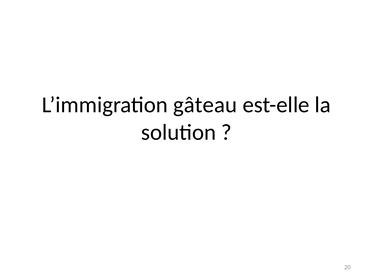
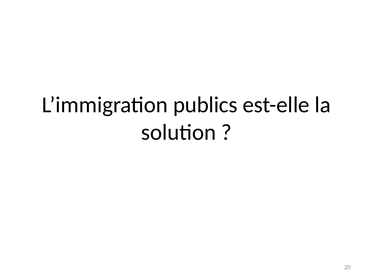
gâteau: gâteau -> publics
